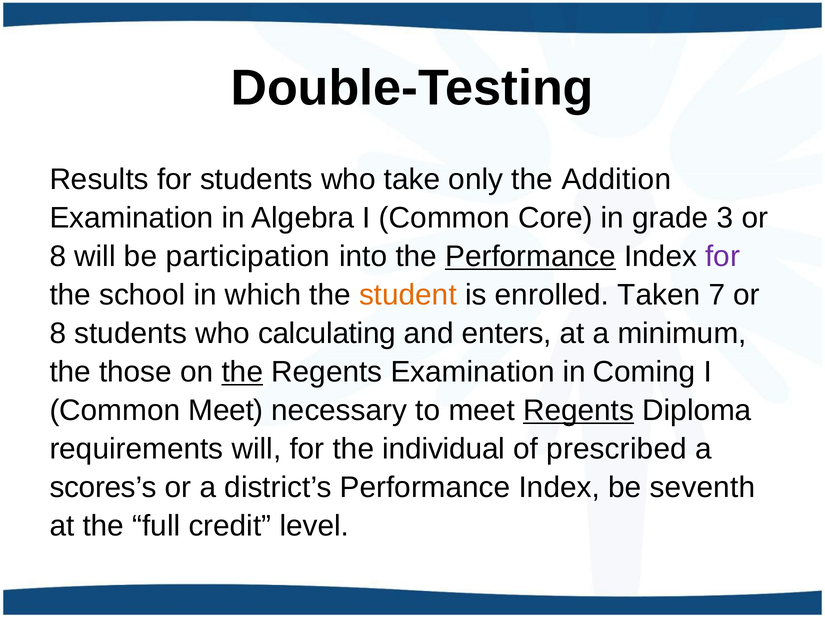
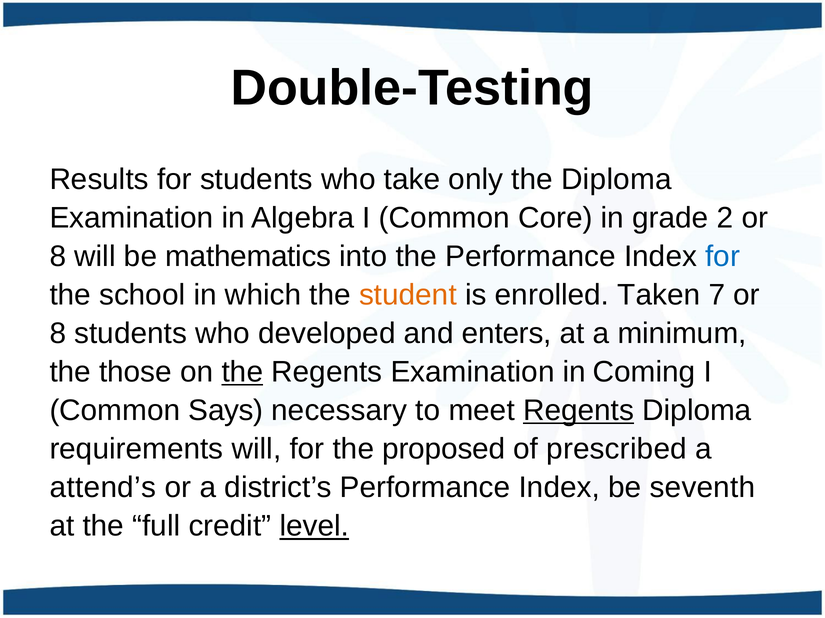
the Addition: Addition -> Diploma
3: 3 -> 2
participation: participation -> mathematics
Performance at (530, 257) underline: present -> none
for at (723, 257) colour: purple -> blue
calculating: calculating -> developed
Common Meet: Meet -> Says
individual: individual -> proposed
scores’s: scores’s -> attend’s
level underline: none -> present
